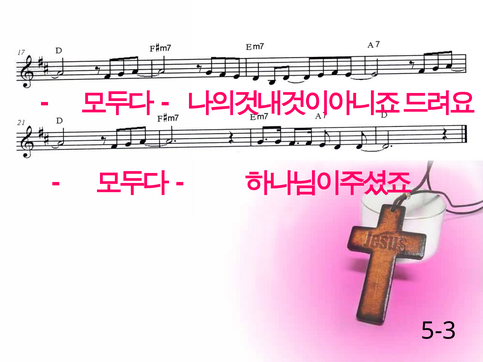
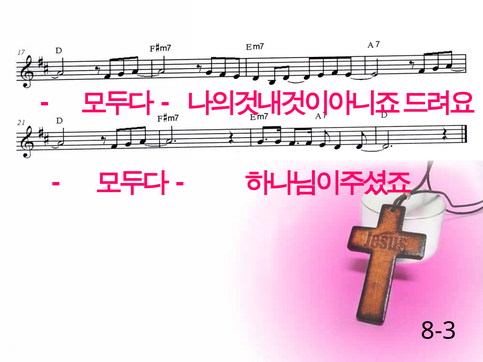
5-3: 5-3 -> 8-3
